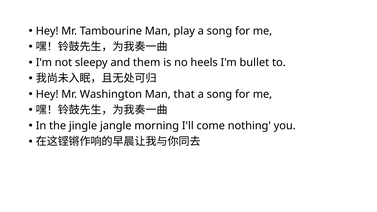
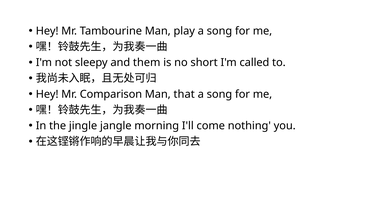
heels: heels -> short
bullet: bullet -> called
Washington: Washington -> Comparison
